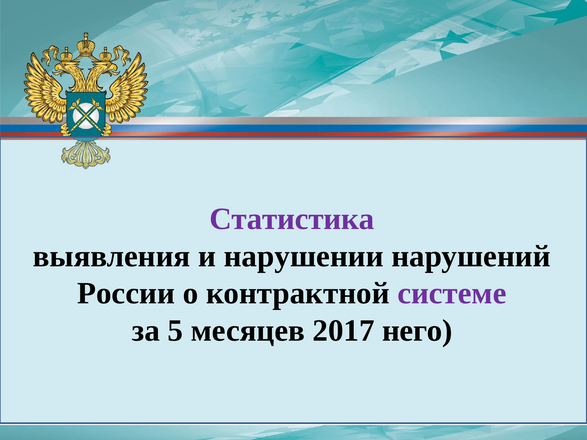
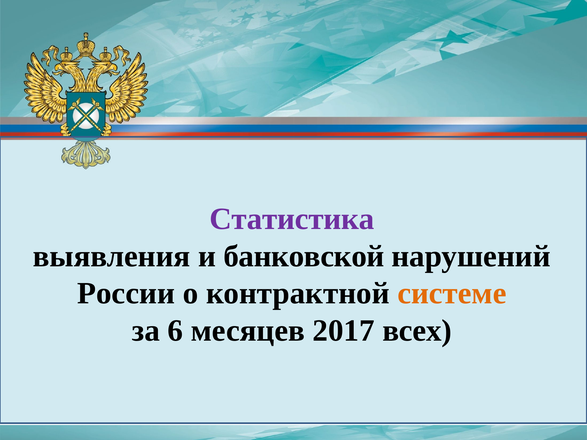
нарушении: нарушении -> банковской
системе colour: purple -> orange
5: 5 -> 6
него: него -> всех
